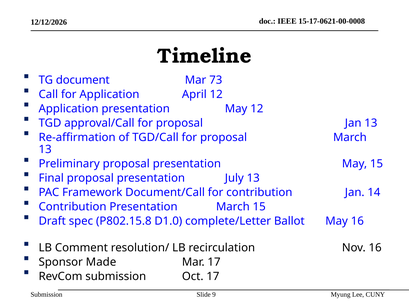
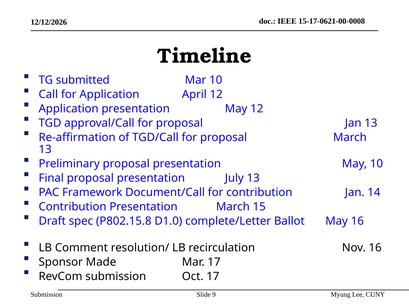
document: document -> submitted
Mar 73: 73 -> 10
May 15: 15 -> 10
